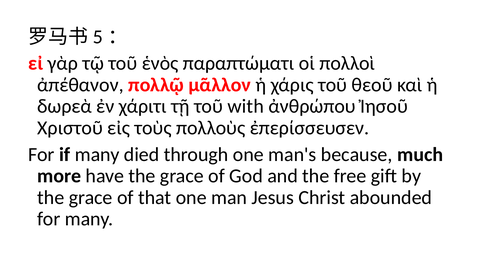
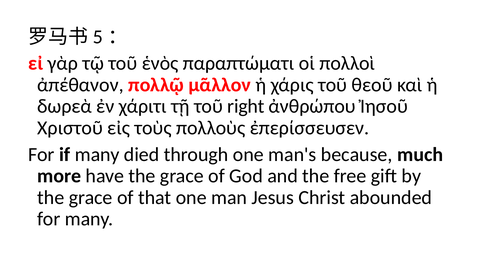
with: with -> right
